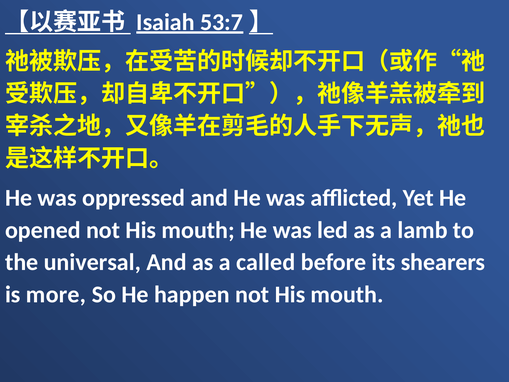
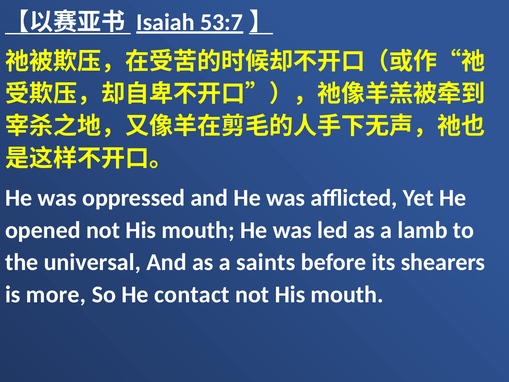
called: called -> saints
happen: happen -> contact
